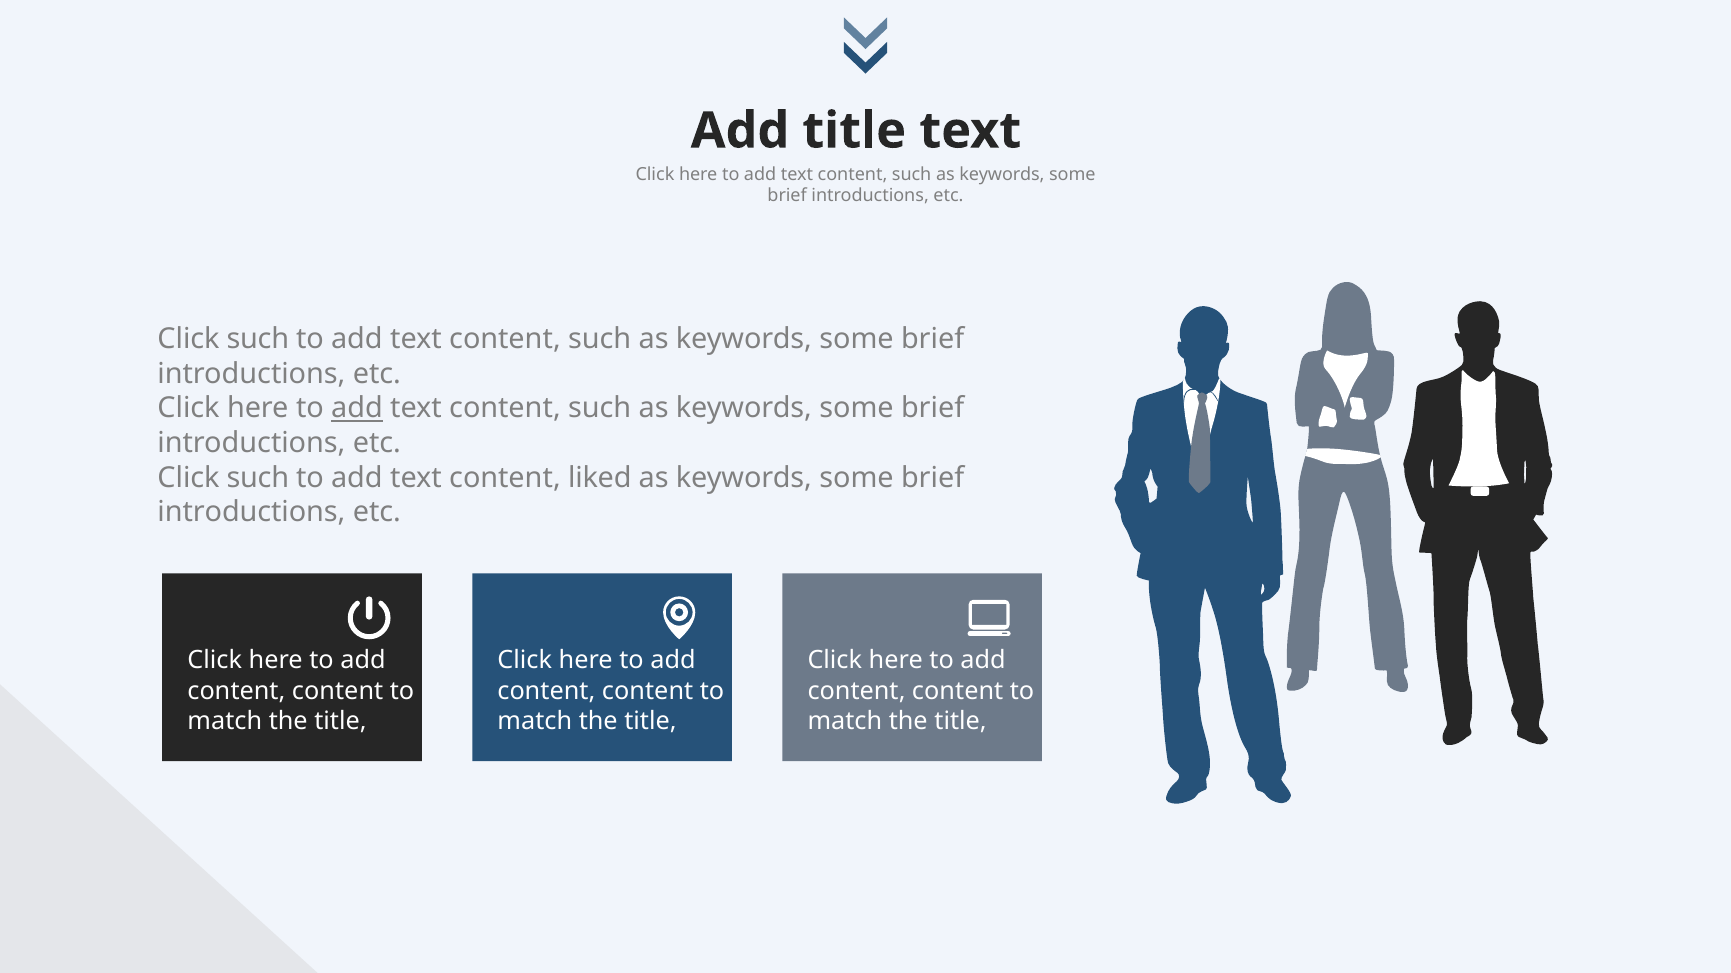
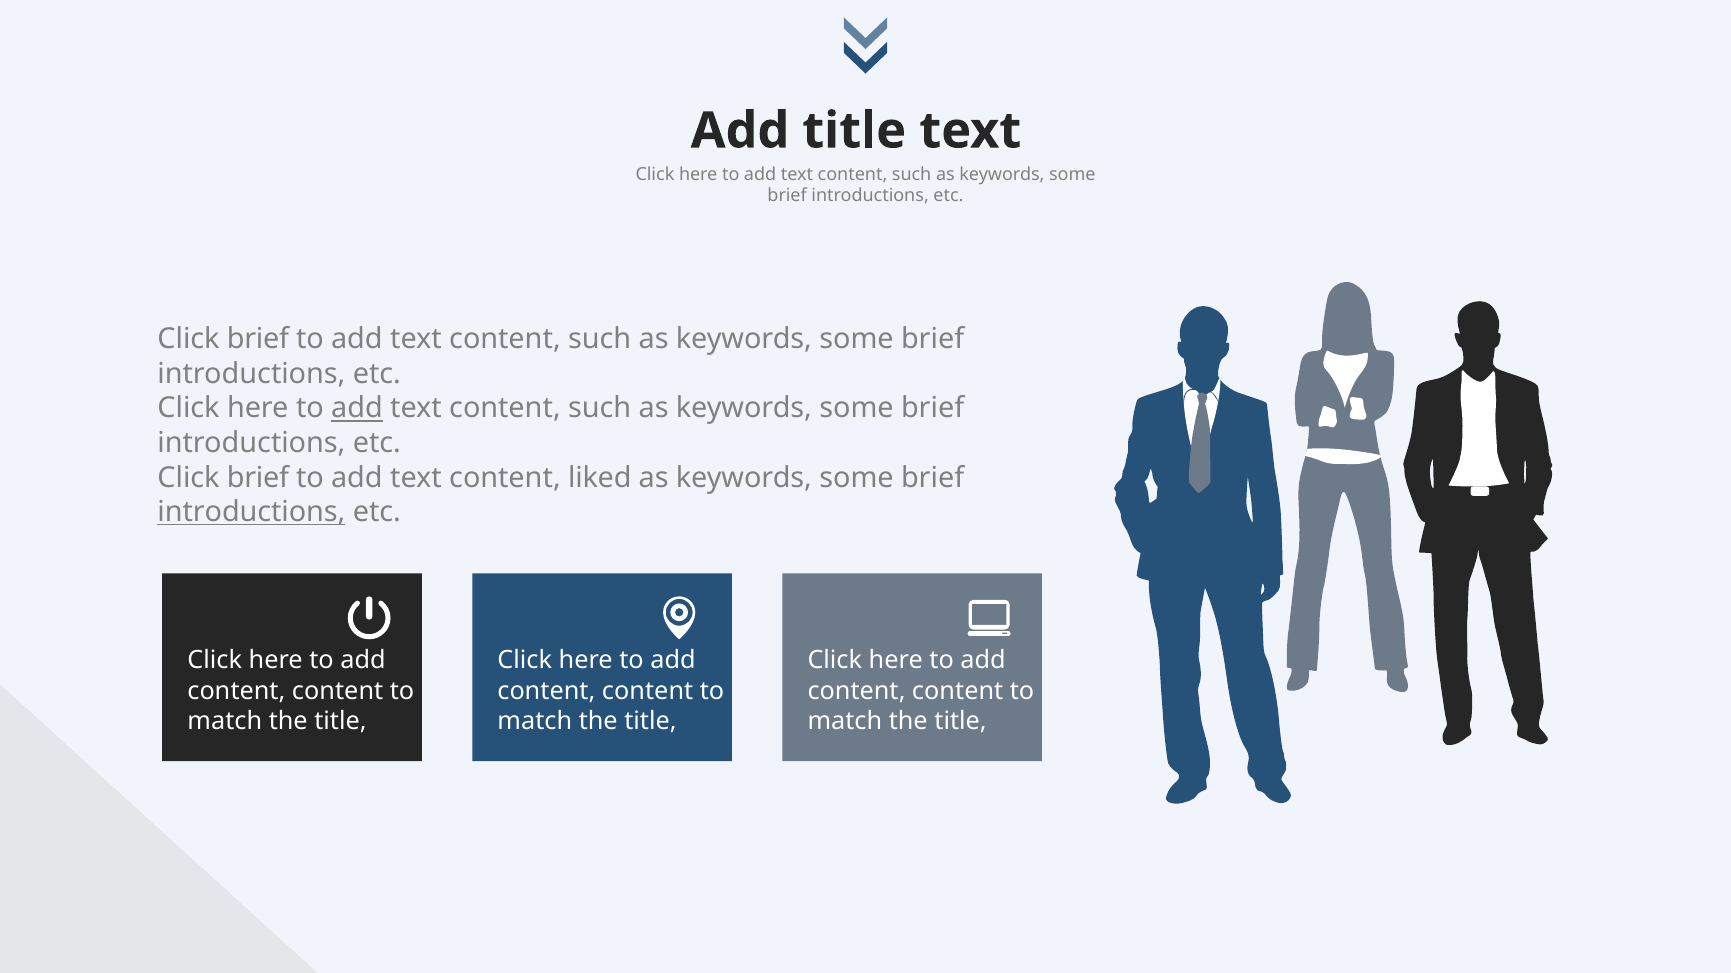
such at (258, 339): such -> brief
such at (258, 478): such -> brief
introductions at (251, 512) underline: none -> present
